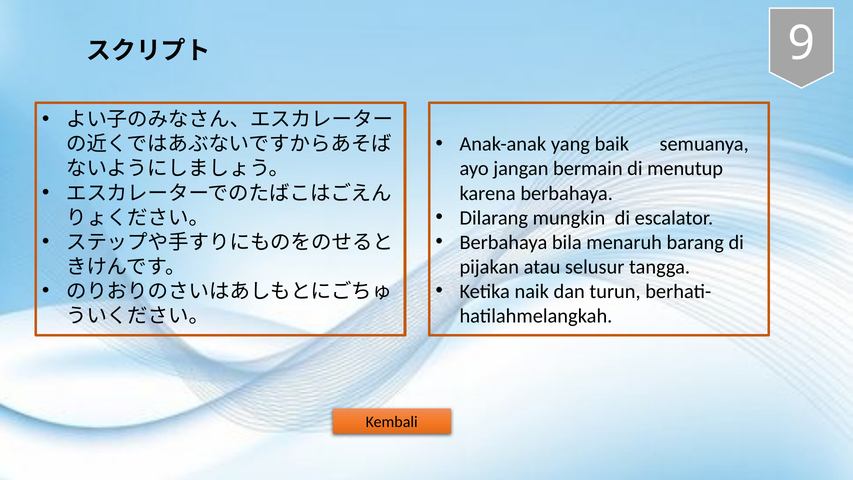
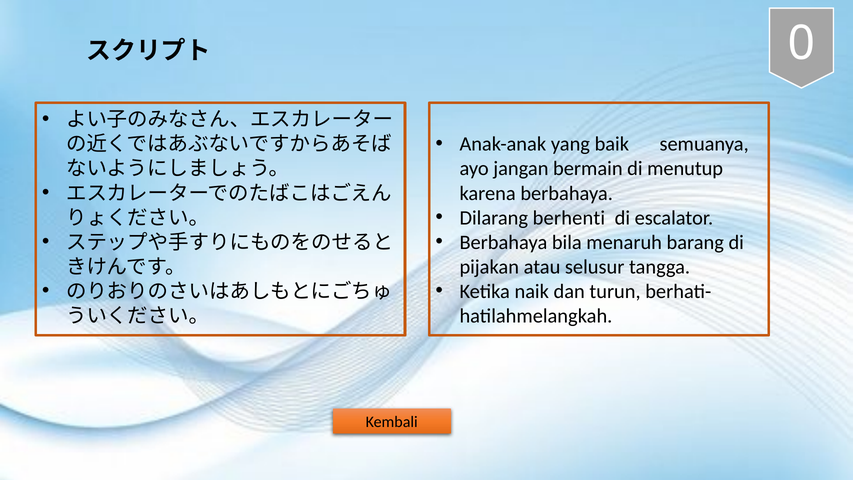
9: 9 -> 0
mungkin: mungkin -> berhenti
